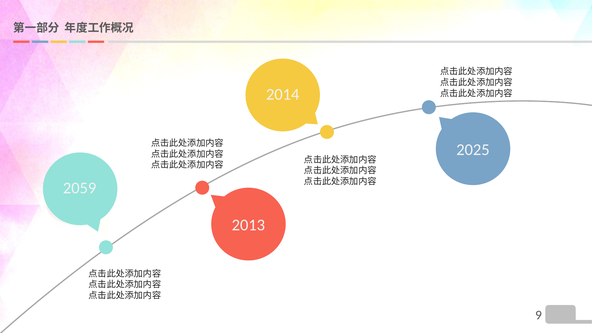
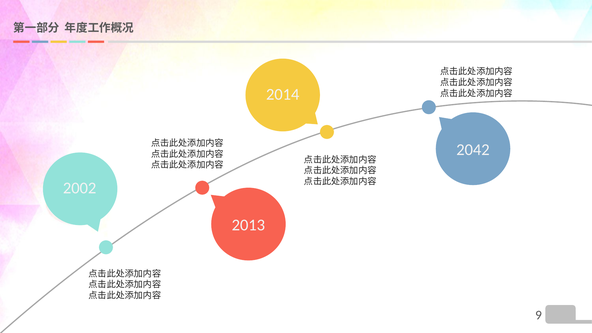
2025: 2025 -> 2042
2059: 2059 -> 2002
